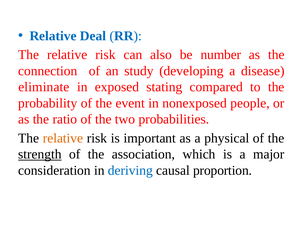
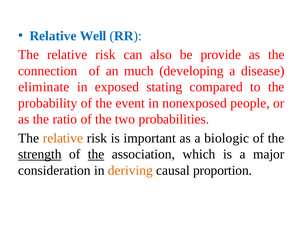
Deal: Deal -> Well
number: number -> provide
study: study -> much
physical: physical -> biologic
the at (96, 154) underline: none -> present
deriving colour: blue -> orange
